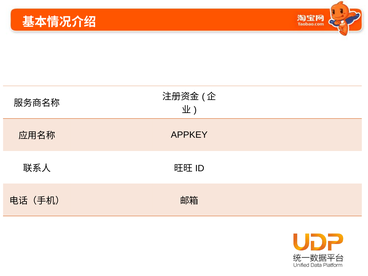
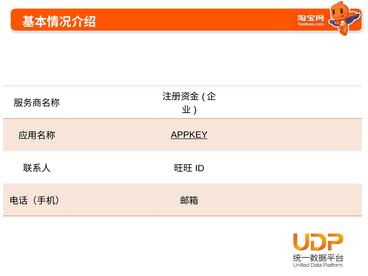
APPKEY underline: none -> present
